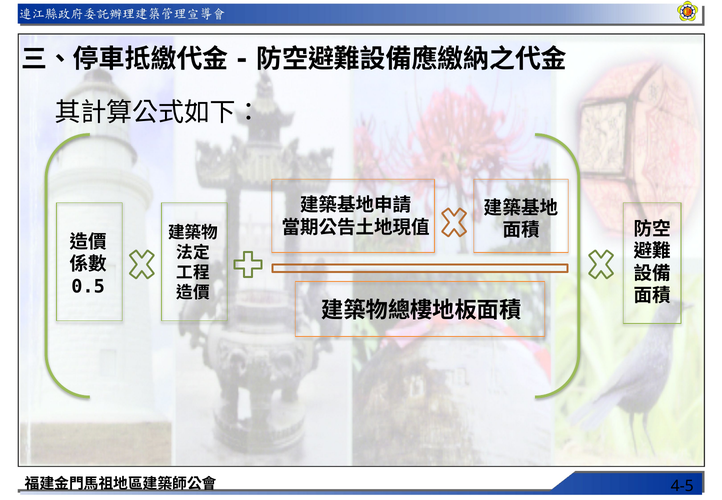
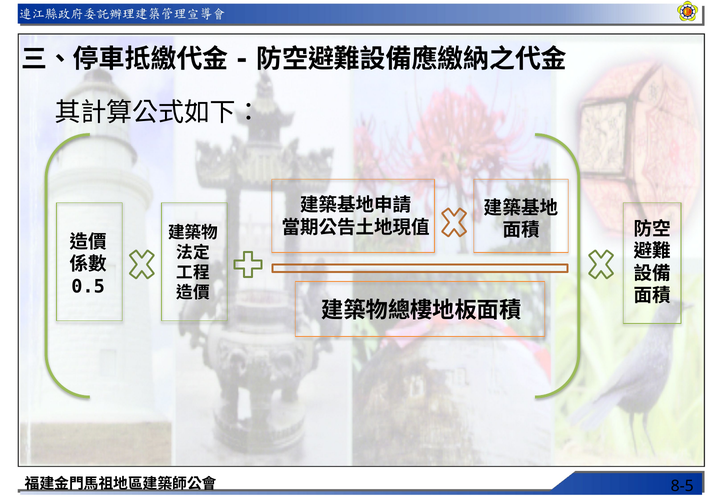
4-5: 4-5 -> 8-5
